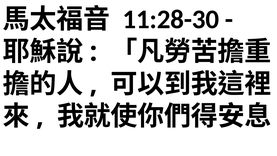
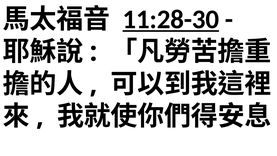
11:28-30 underline: none -> present
